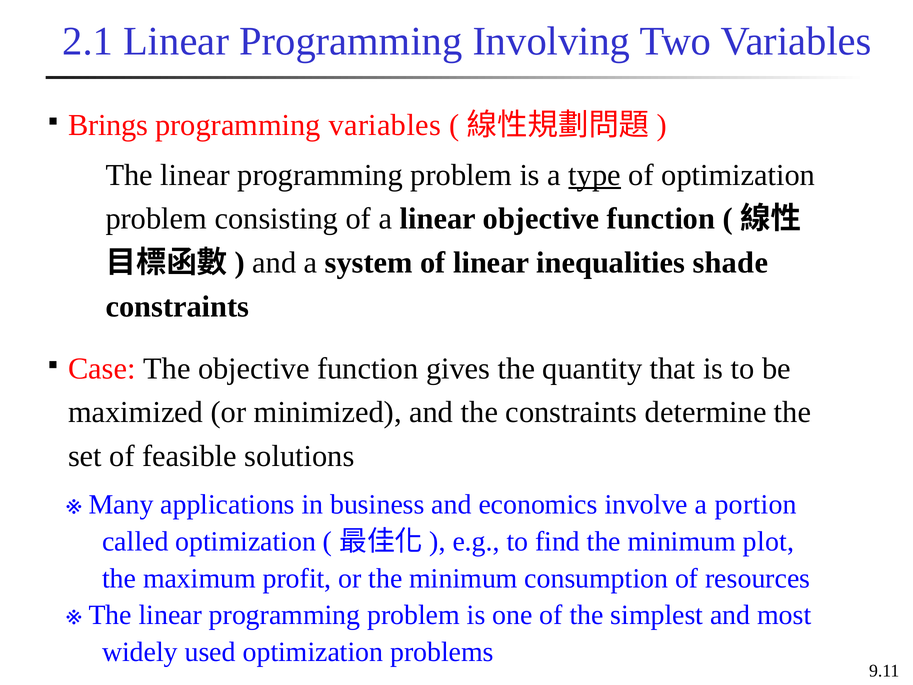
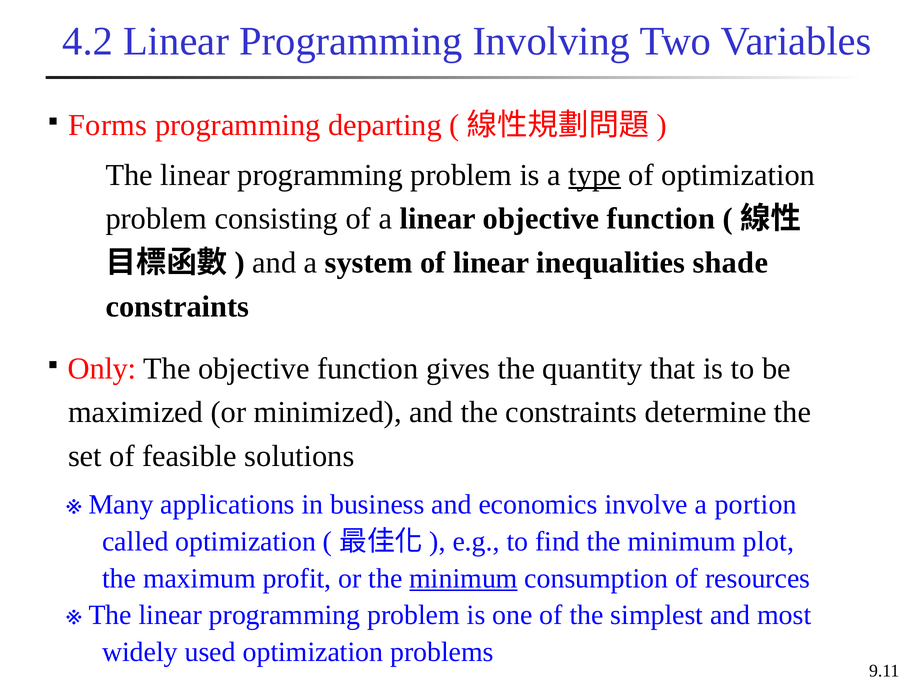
2.1: 2.1 -> 4.2
Brings: Brings -> Forms
programming variables: variables -> departing
Case: Case -> Only
minimum at (463, 578) underline: none -> present
